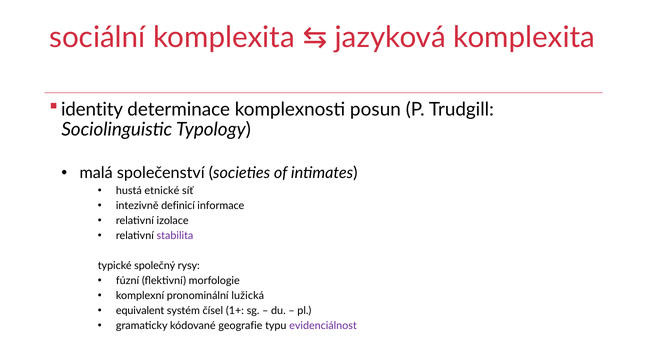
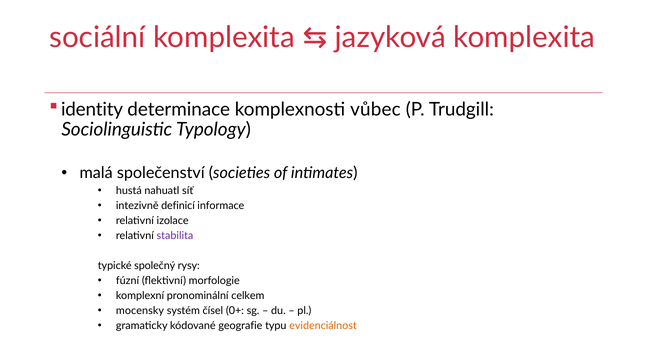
posun: posun -> vůbec
etnické: etnické -> nahuatl
lužická: lužická -> celkem
equivalent: equivalent -> mocensky
1+: 1+ -> 0+
evidenciálnost colour: purple -> orange
